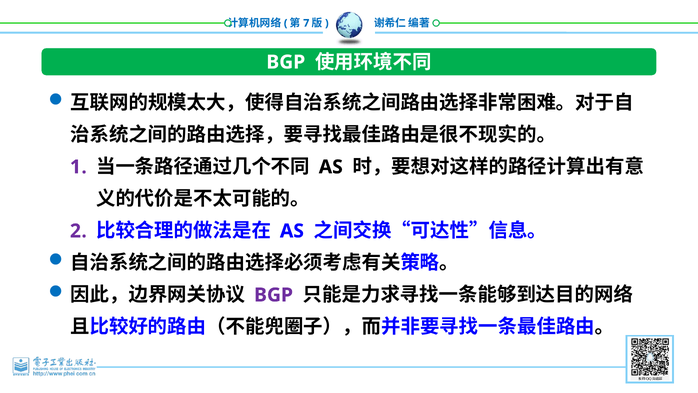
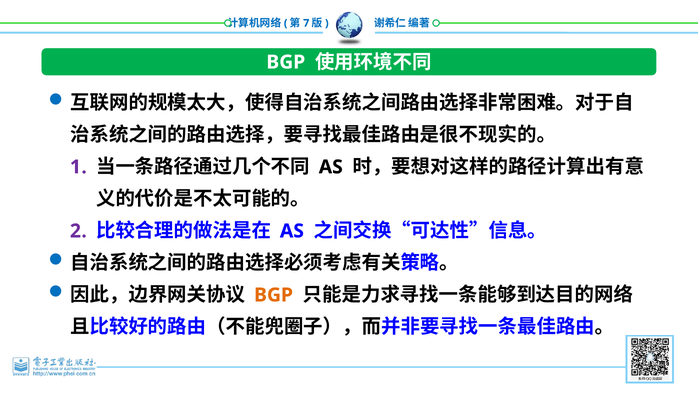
BGP at (274, 295) colour: purple -> orange
